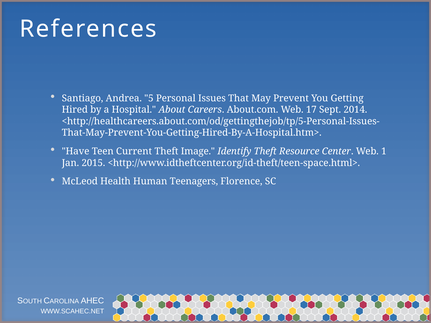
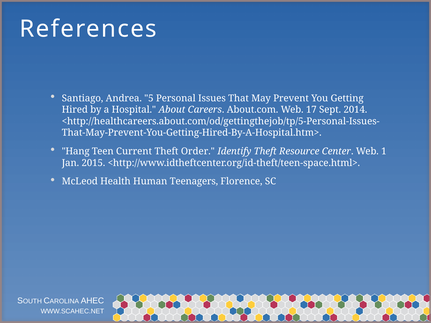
Have: Have -> Hang
Image: Image -> Order
